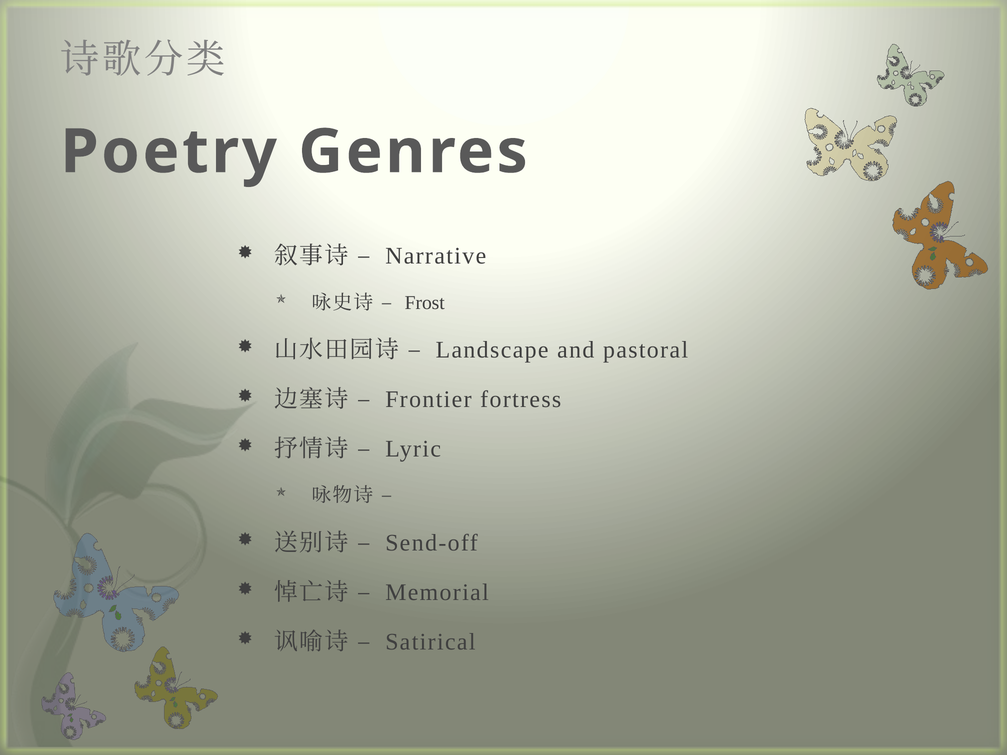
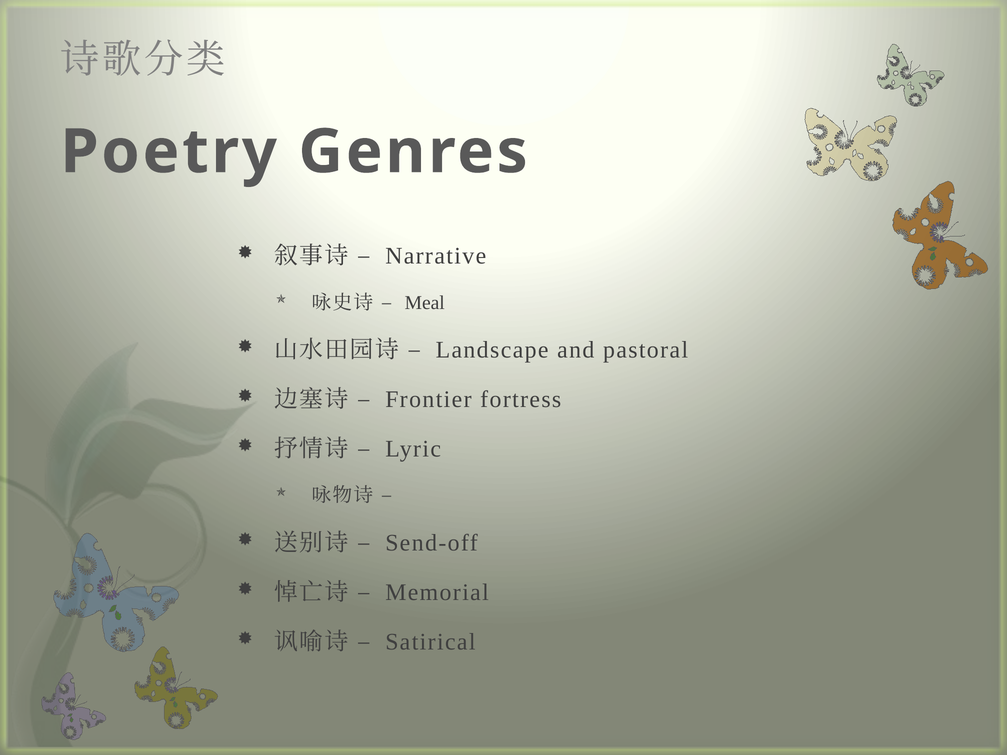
Frost: Frost -> Meal
